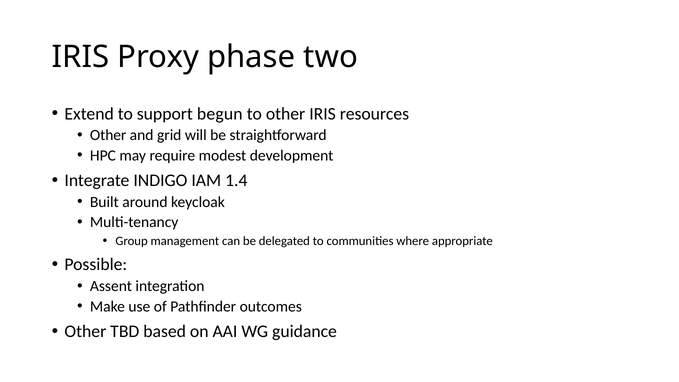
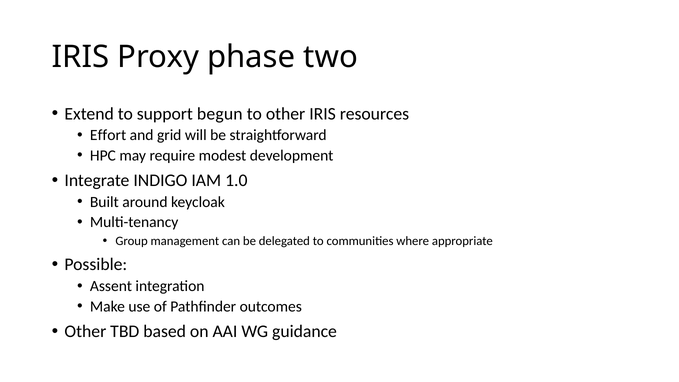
Other at (108, 135): Other -> Effort
1.4: 1.4 -> 1.0
